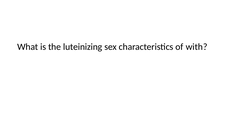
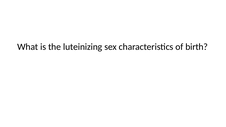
with: with -> birth
